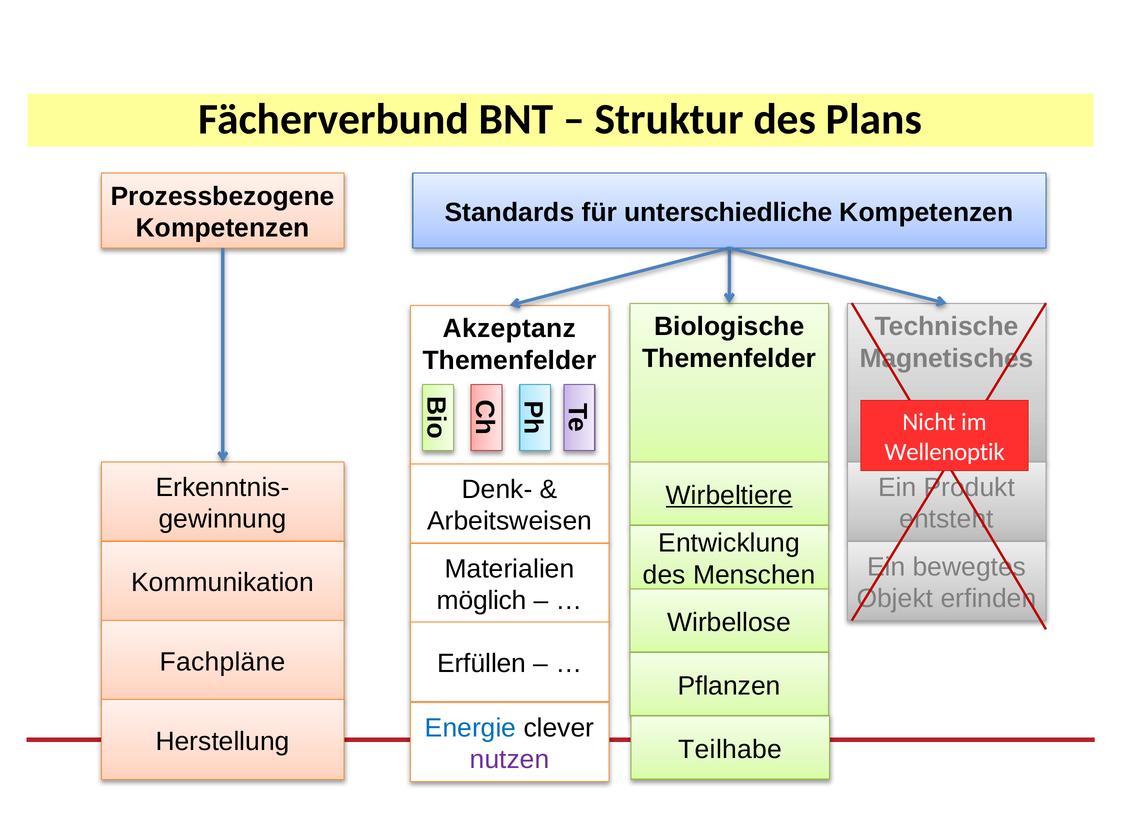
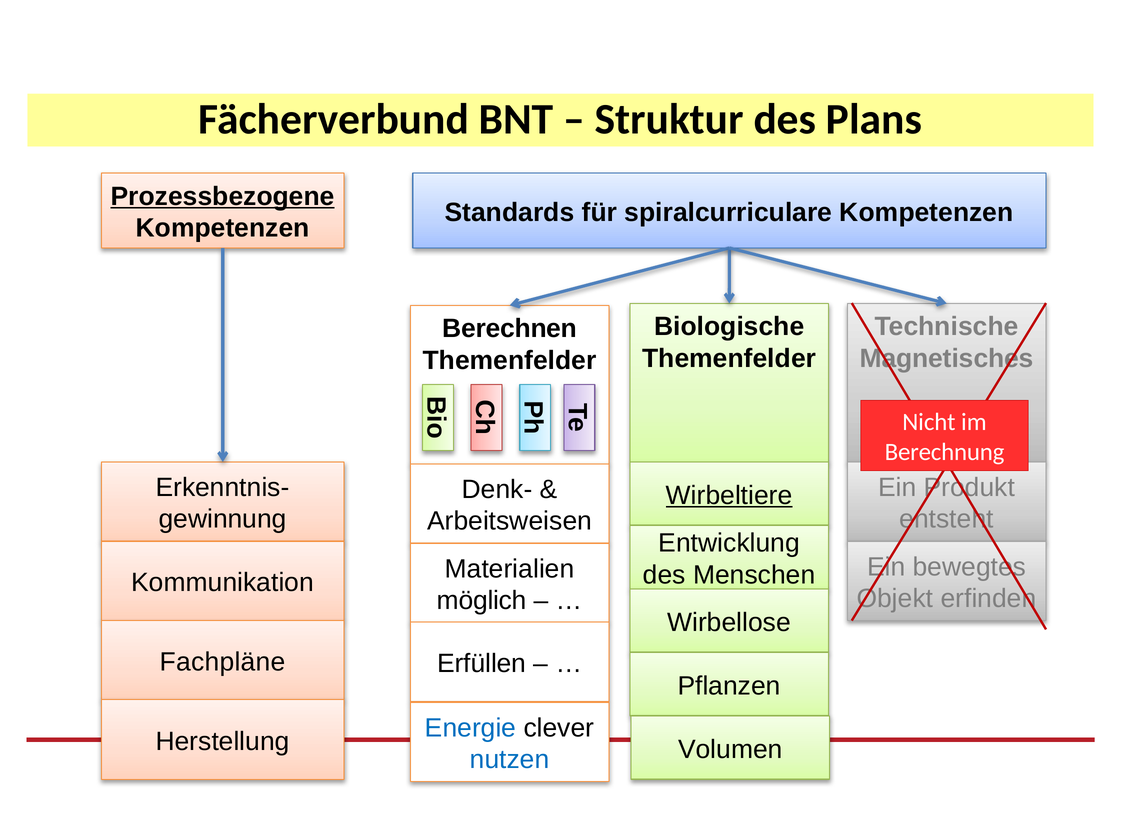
Prozessbezogene underline: none -> present
unterschiedliche: unterschiedliche -> spiralcurriculare
Akzeptanz: Akzeptanz -> Berechnen
Wellenoptik: Wellenoptik -> Berechnung
Teilhabe: Teilhabe -> Volumen
nutzen colour: purple -> blue
